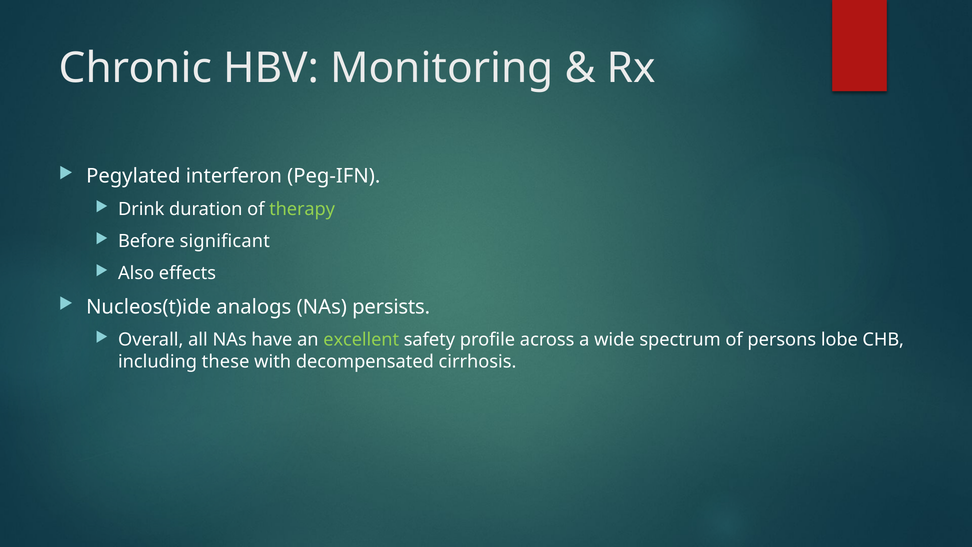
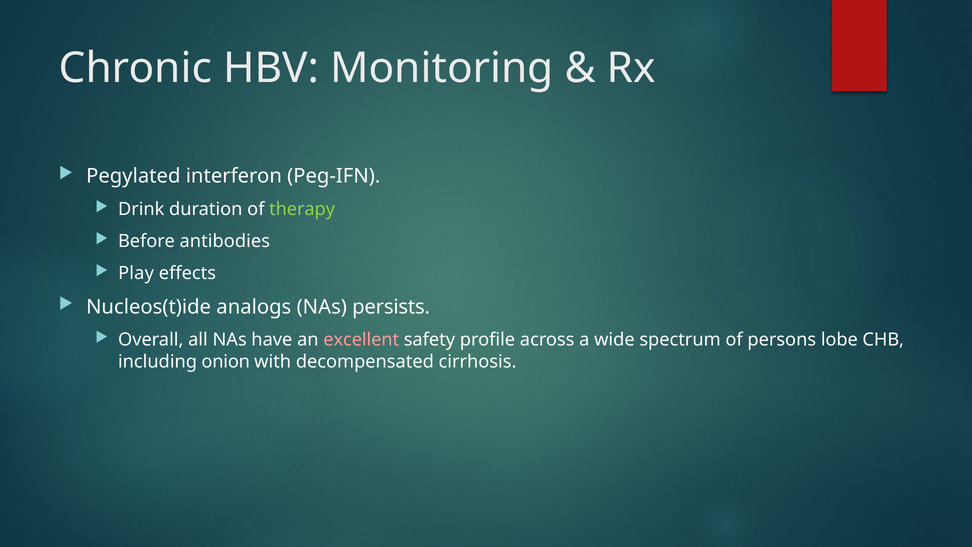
significant: significant -> antibodies
Also: Also -> Play
excellent colour: light green -> pink
these: these -> onion
